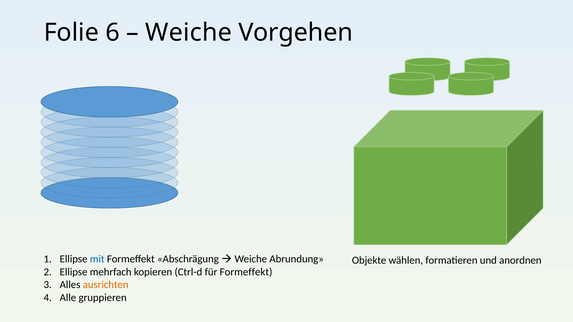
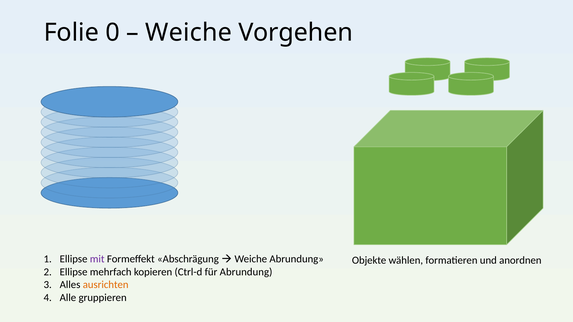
6: 6 -> 0
mit colour: blue -> purple
für Formeffekt: Formeffekt -> Abrundung
